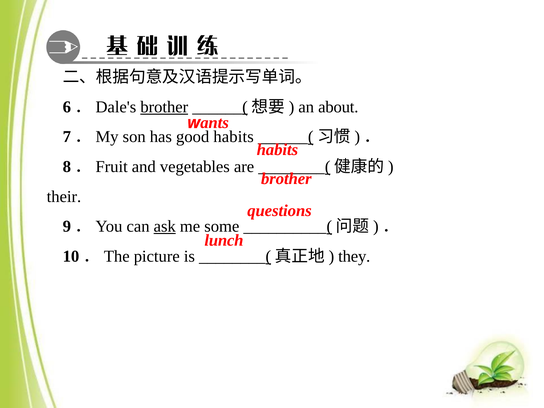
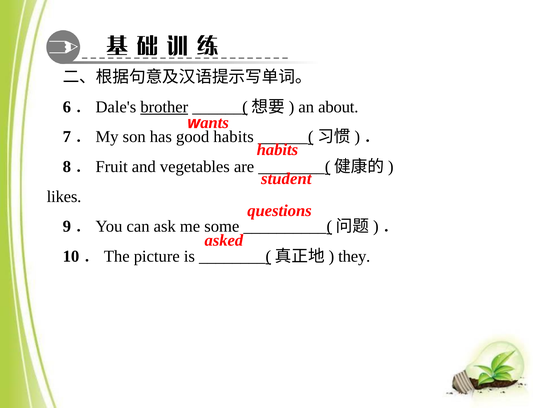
brother at (286, 179): brother -> student
their: their -> likes
ask underline: present -> none
lunch: lunch -> asked
